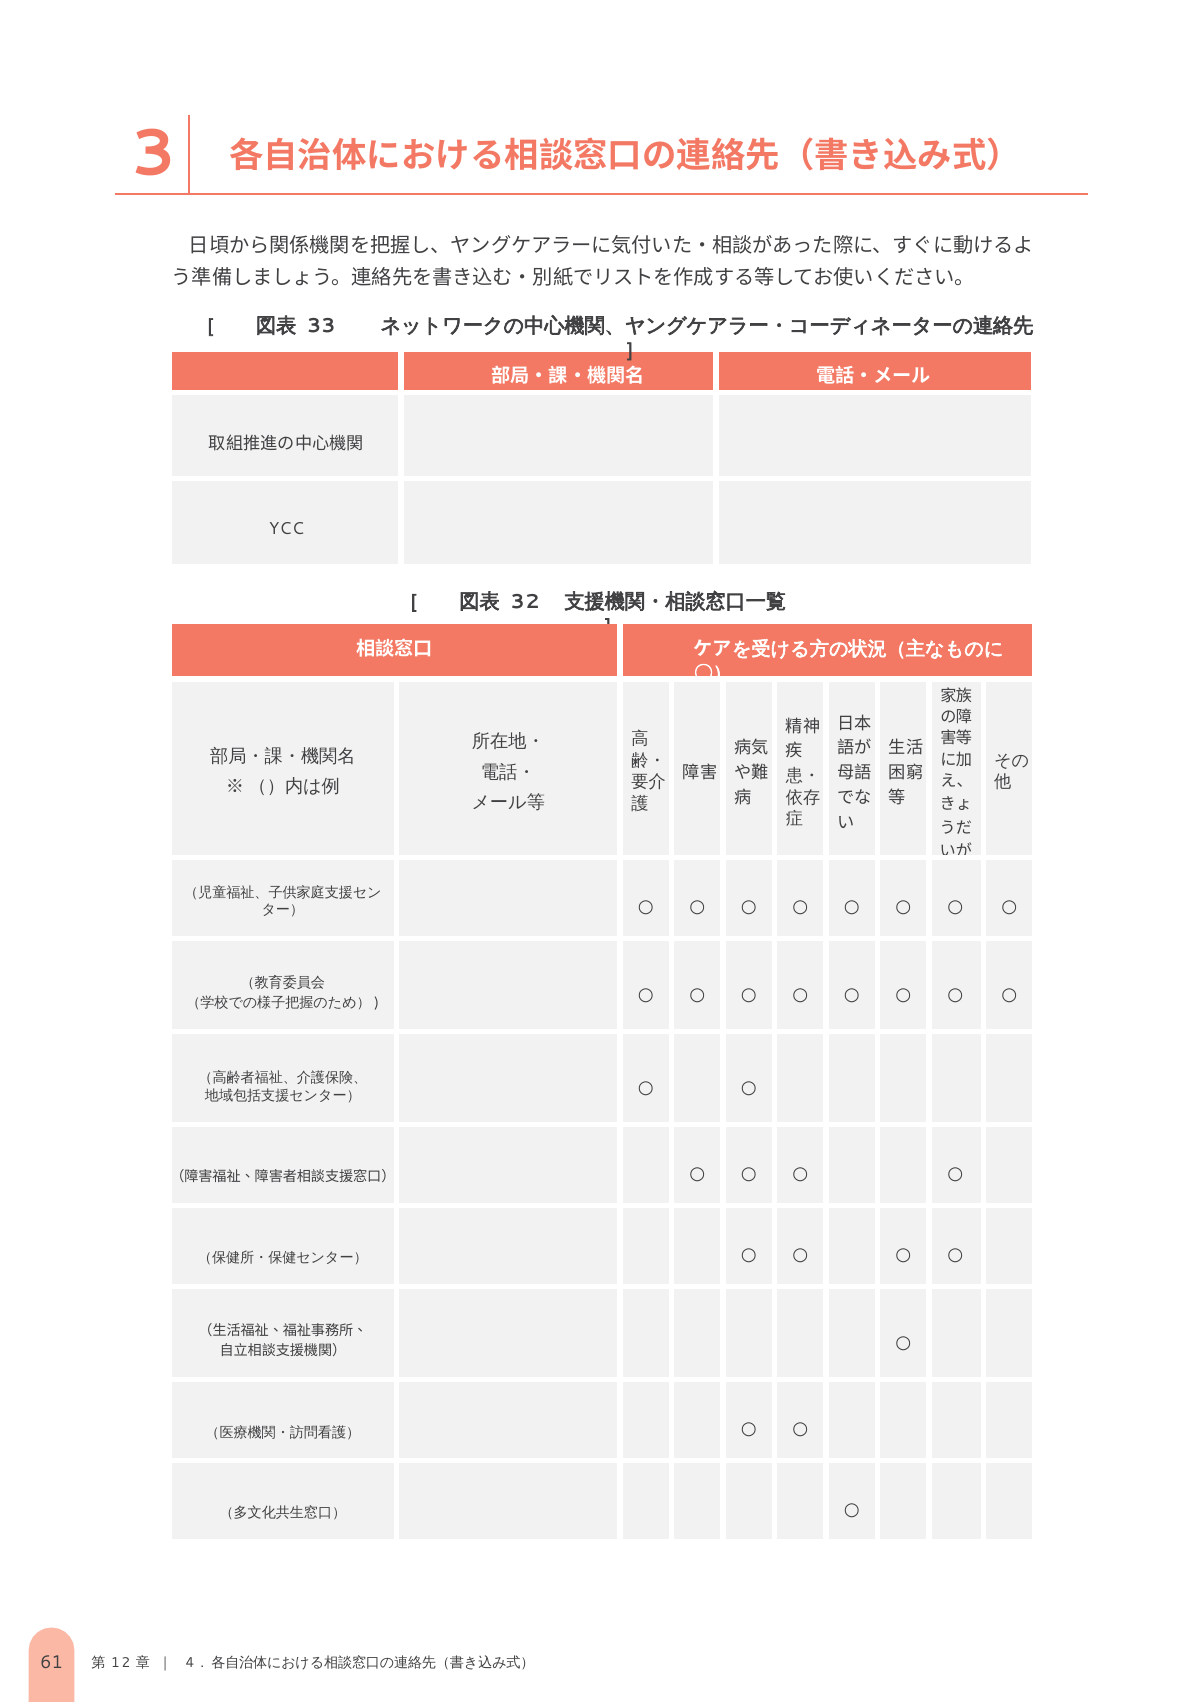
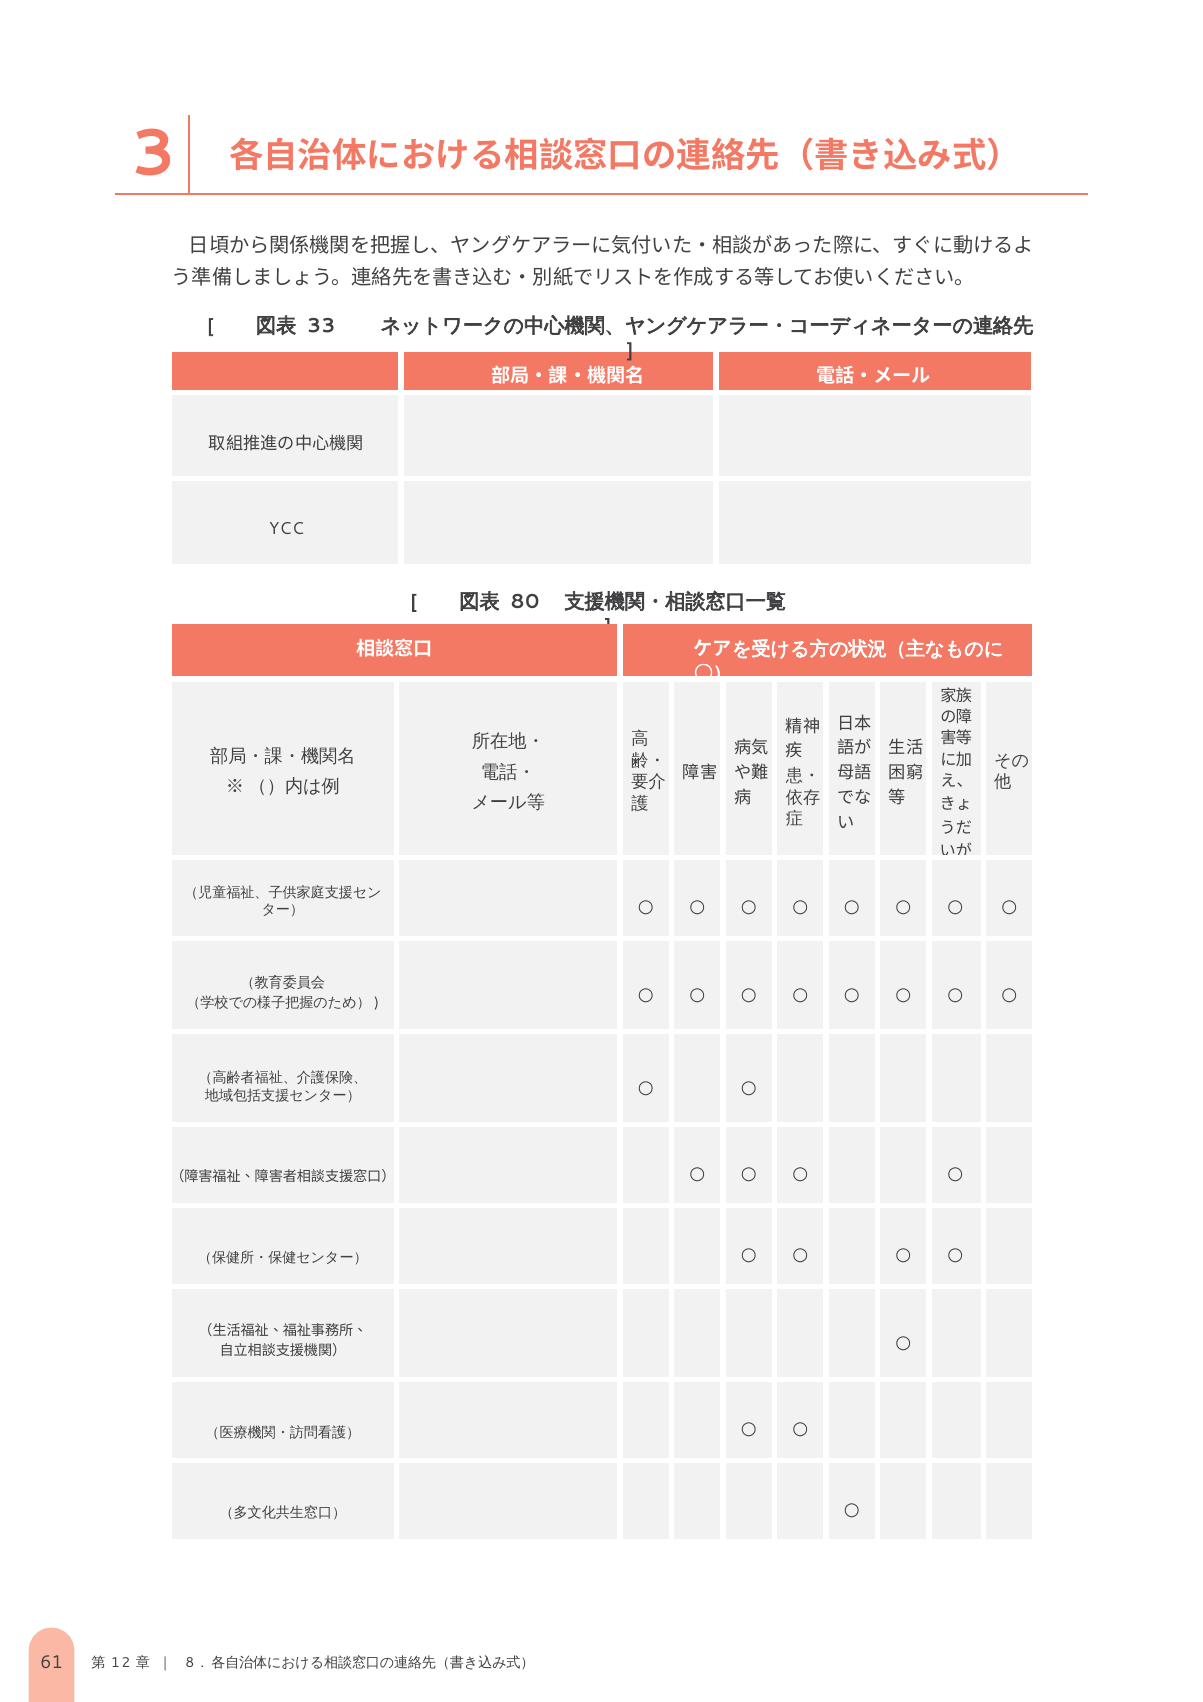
32: 32 -> 80
4: 4 -> 8
